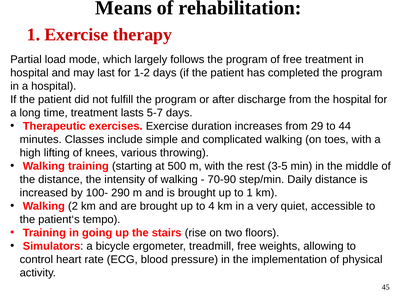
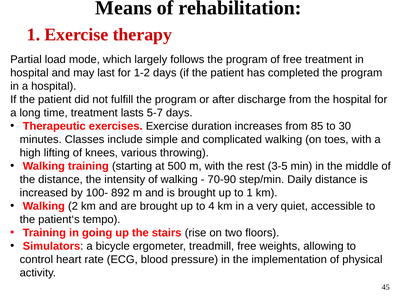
29: 29 -> 85
44: 44 -> 30
290: 290 -> 892
